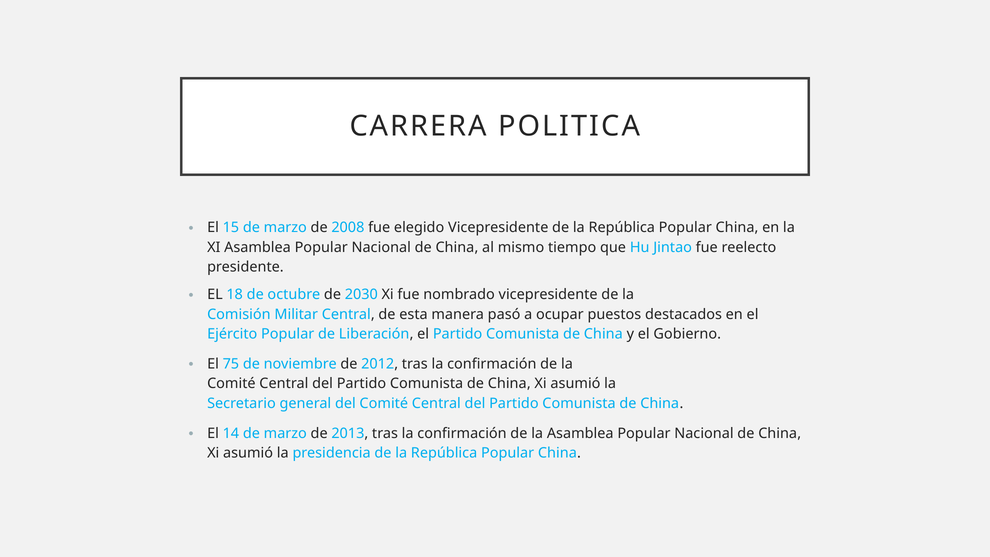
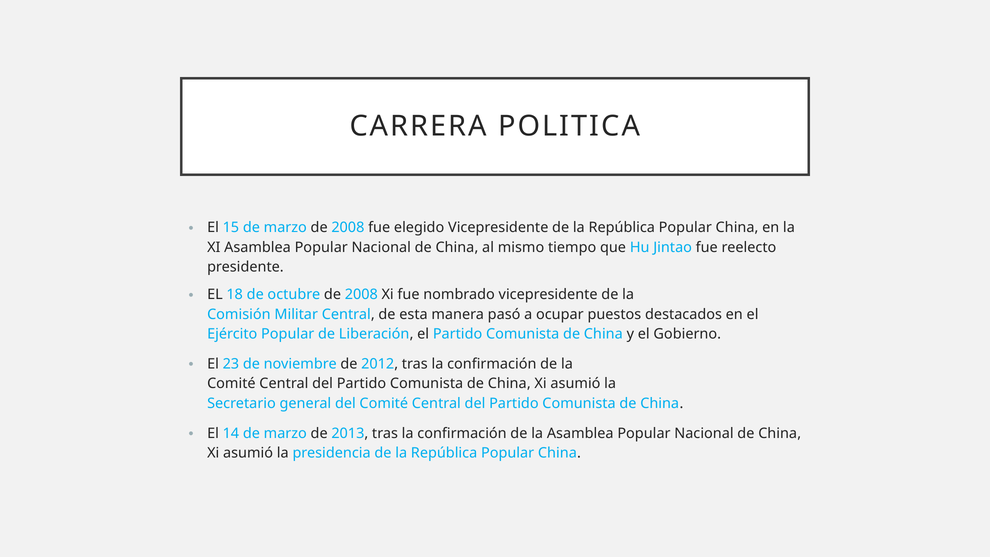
octubre de 2030: 2030 -> 2008
75: 75 -> 23
